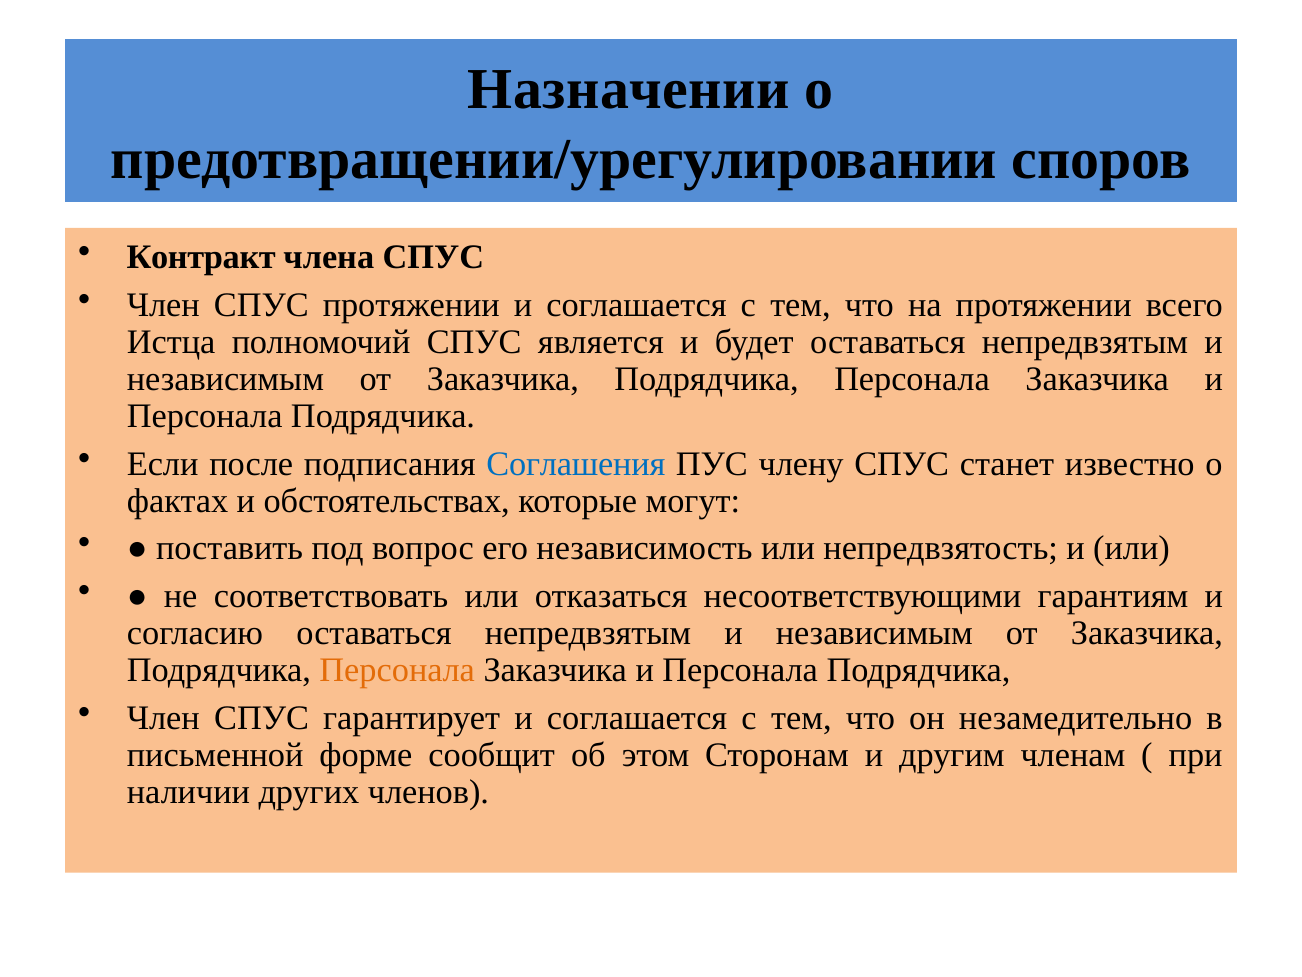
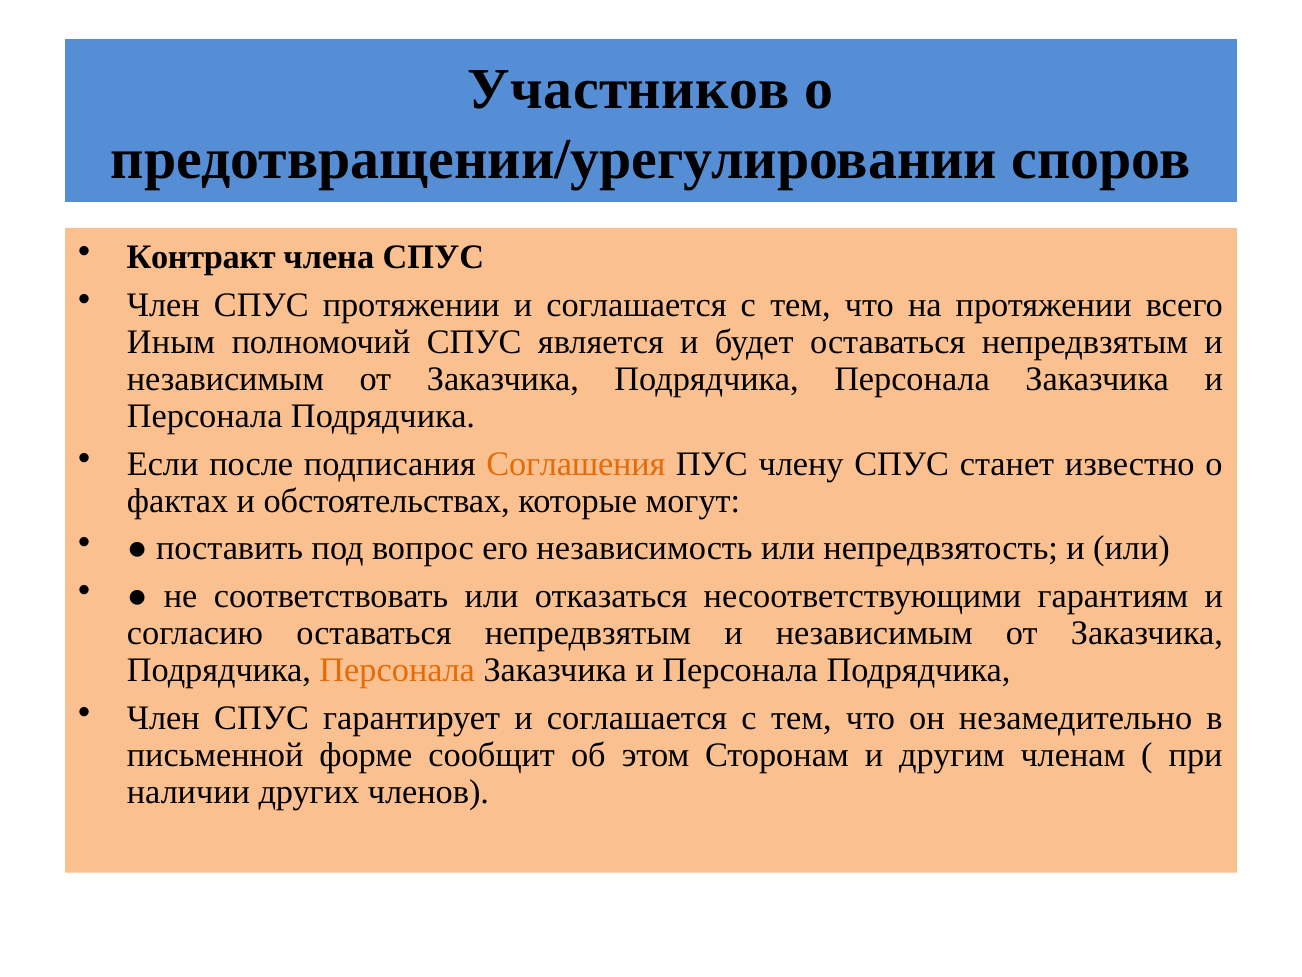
Назначении: Назначении -> Участников
Истца: Истца -> Иным
Соглашения colour: blue -> orange
